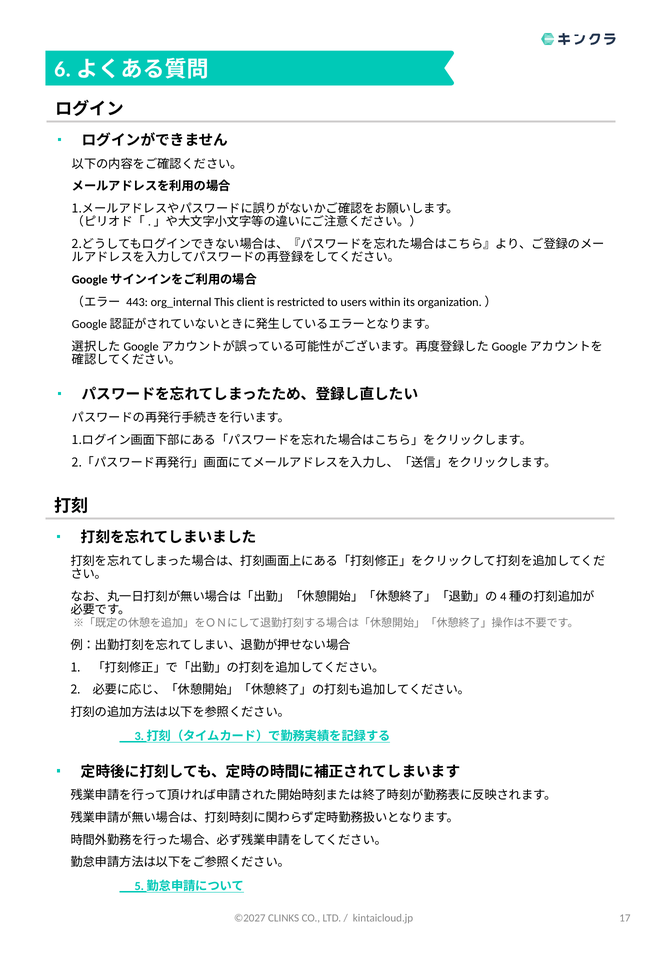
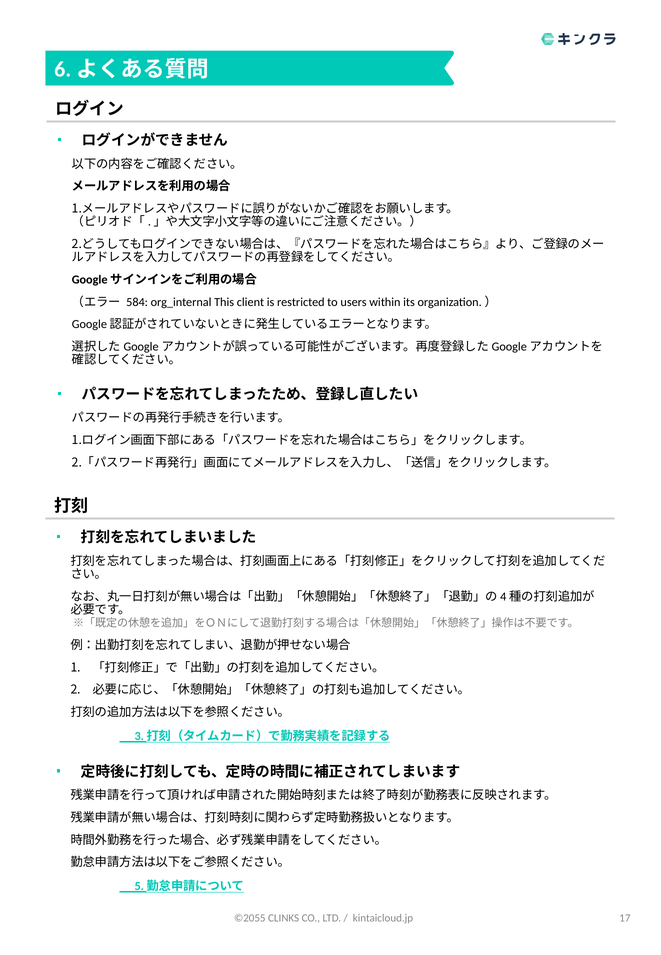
443: 443 -> 584
©2027: ©2027 -> ©2055
